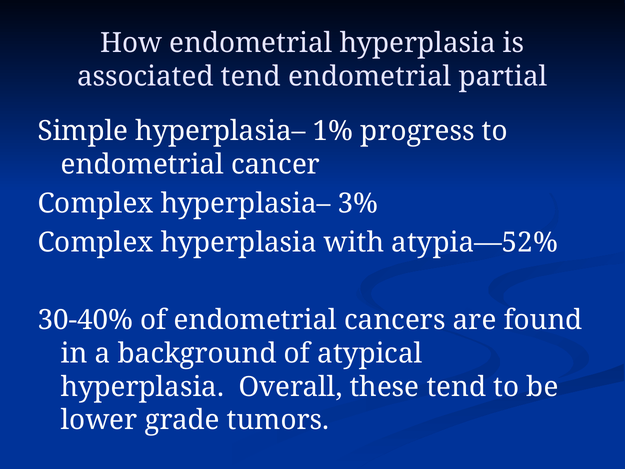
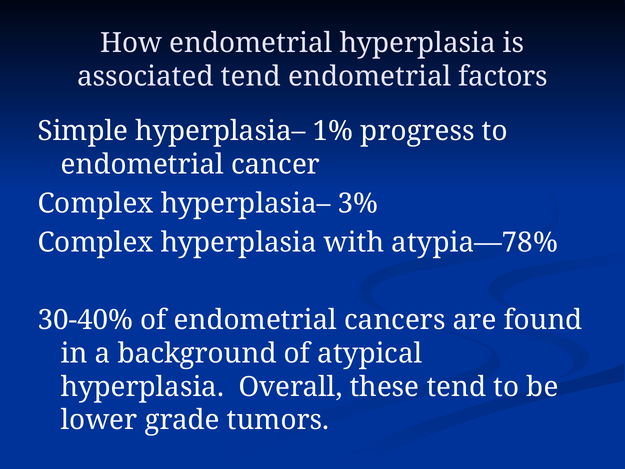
partial: partial -> factors
atypia—52%: atypia—52% -> atypia—78%
